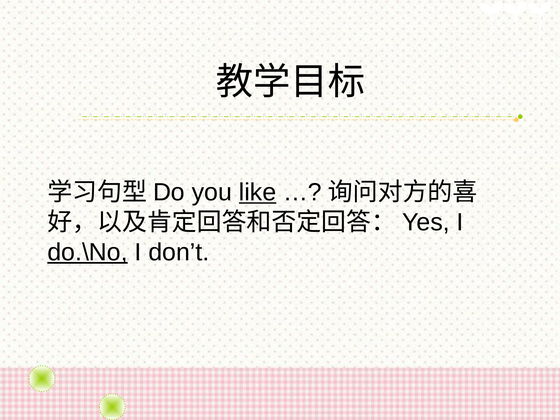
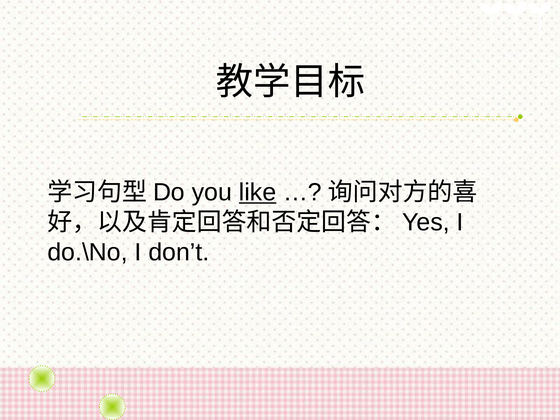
do.\No underline: present -> none
